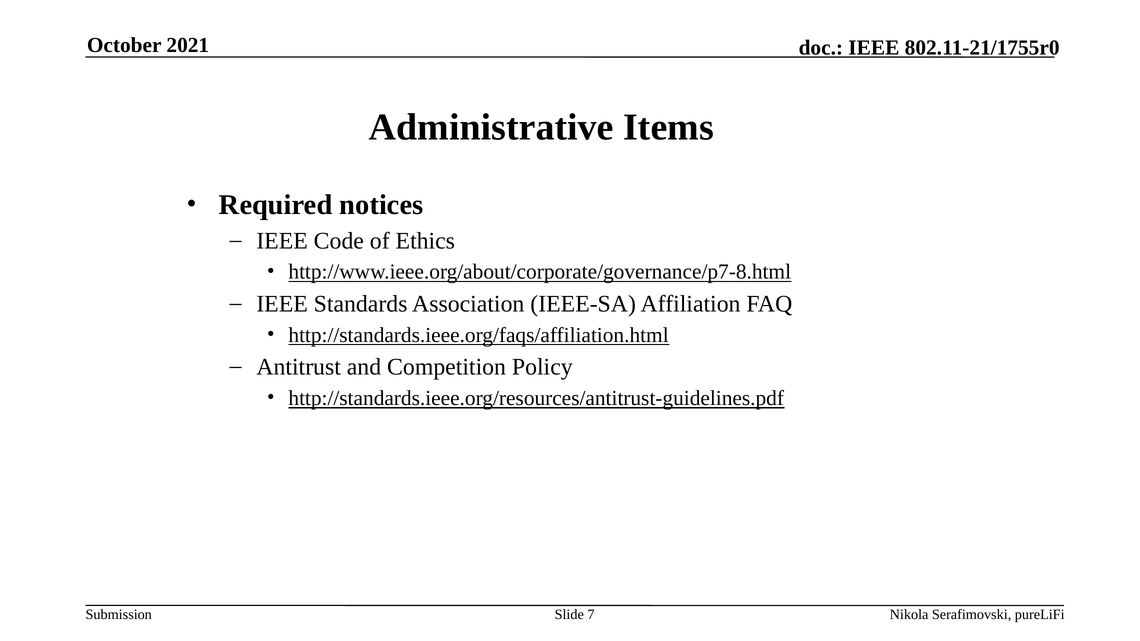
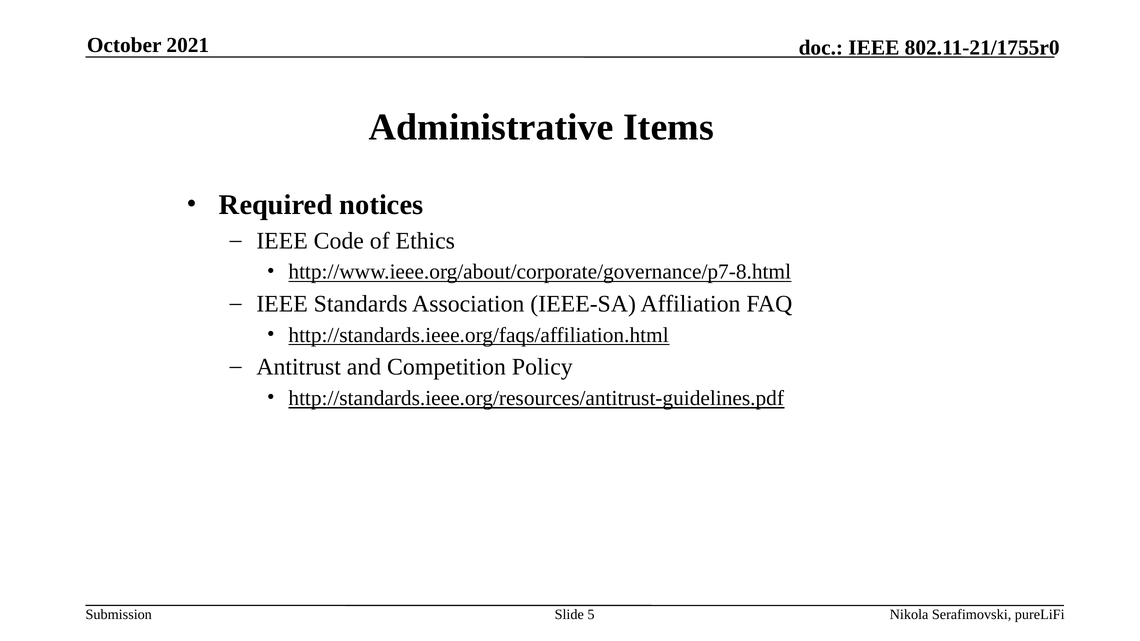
7: 7 -> 5
